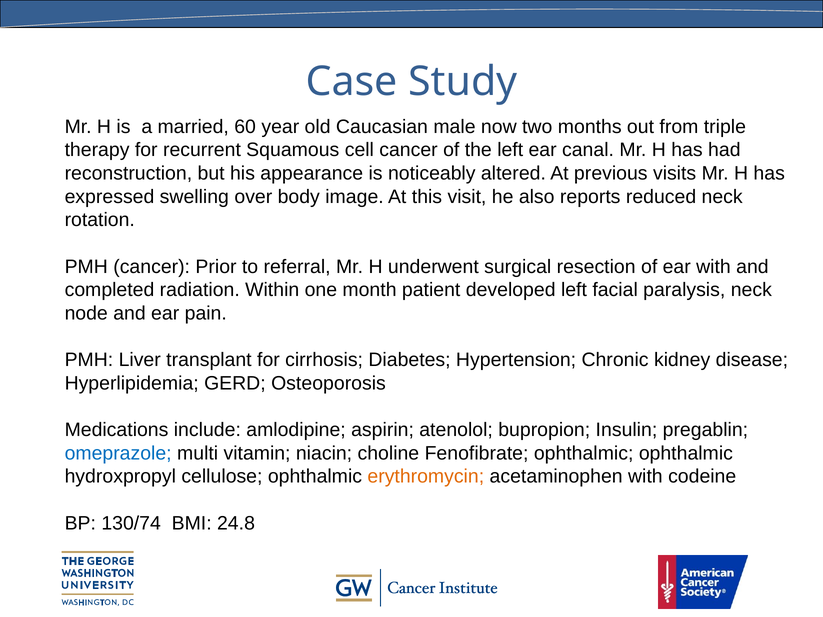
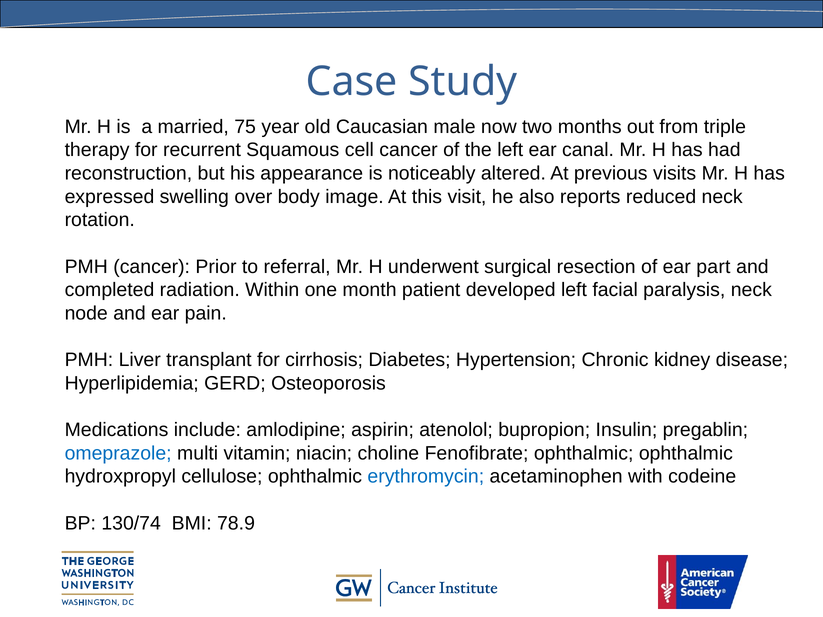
60: 60 -> 75
ear with: with -> part
erythromycin colour: orange -> blue
24.8: 24.8 -> 78.9
